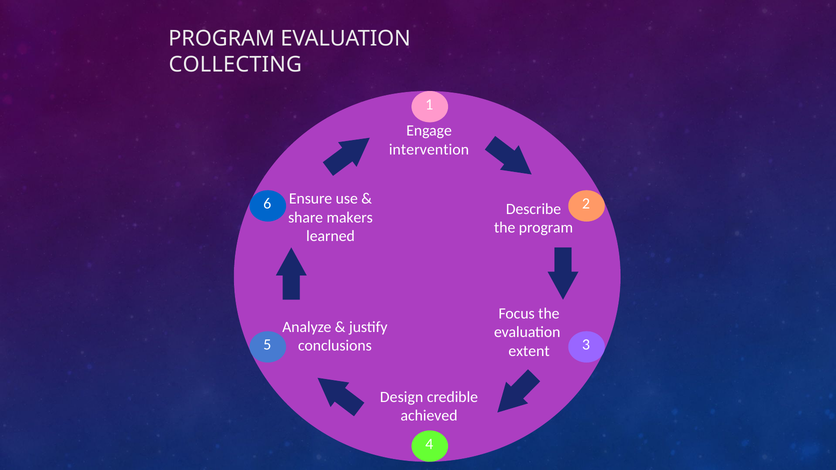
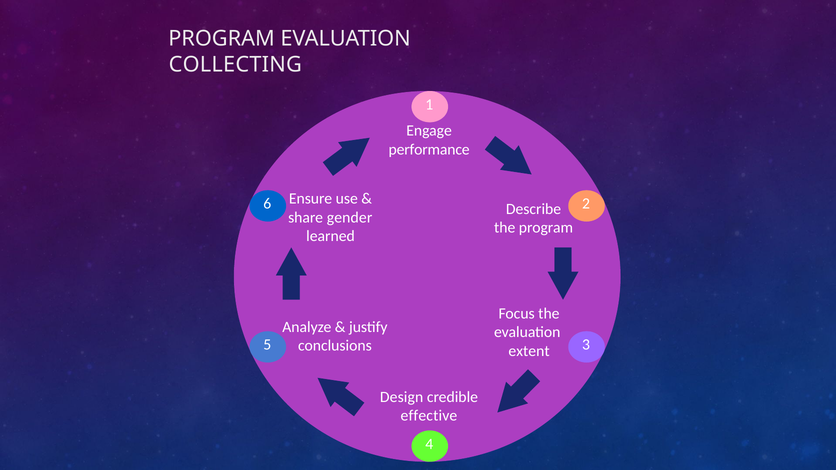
intervention: intervention -> performance
makers: makers -> gender
achieved: achieved -> effective
